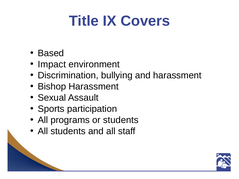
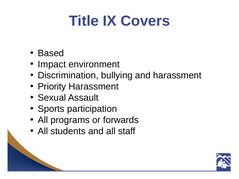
Bishop: Bishop -> Priority
or students: students -> forwards
